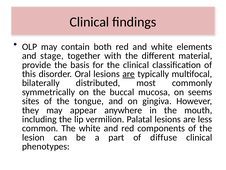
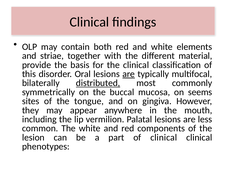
stage: stage -> striae
distributed underline: none -> present
of diffuse: diffuse -> clinical
